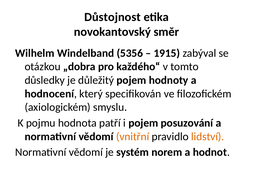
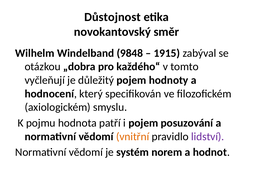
5356: 5356 -> 9848
důsledky: důsledky -> vyčleňují
lidství colour: orange -> purple
